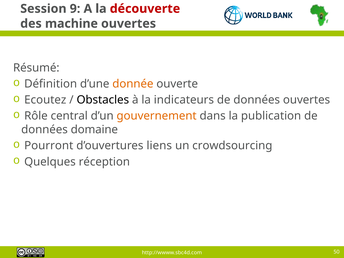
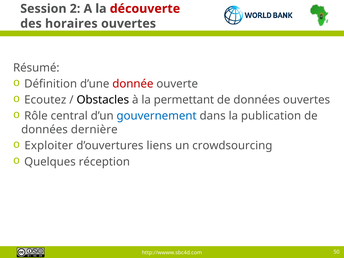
9: 9 -> 2
machine: machine -> horaires
donnée colour: orange -> red
indicateurs: indicateurs -> permettant
gouvernement colour: orange -> blue
domaine: domaine -> dernière
Pourront: Pourront -> Exploiter
